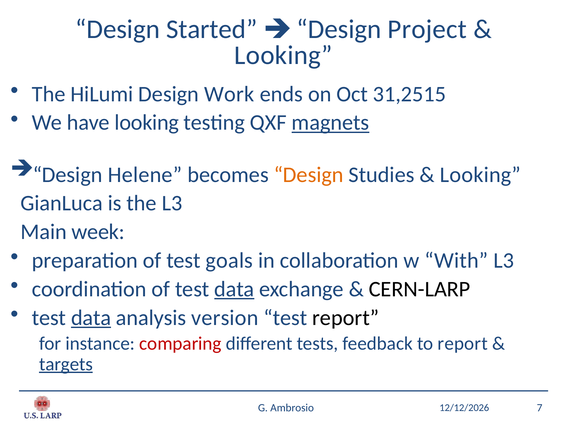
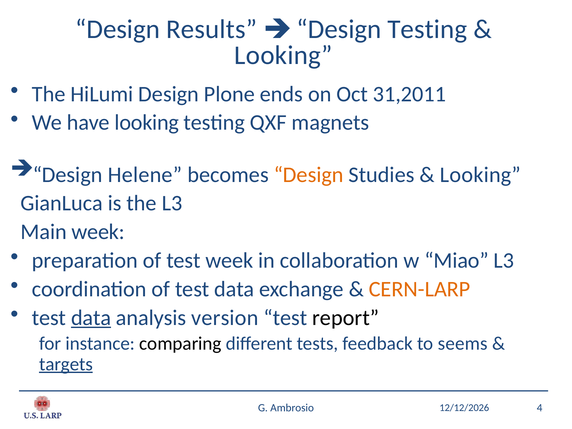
Started: Started -> Results
Design Project: Project -> Testing
Work: Work -> Plone
31,2515: 31,2515 -> 31,2011
magnets underline: present -> none
test goals: goals -> week
With: With -> Miao
data at (234, 289) underline: present -> none
CERN-LARP colour: black -> orange
comparing colour: red -> black
to report: report -> seems
7: 7 -> 4
